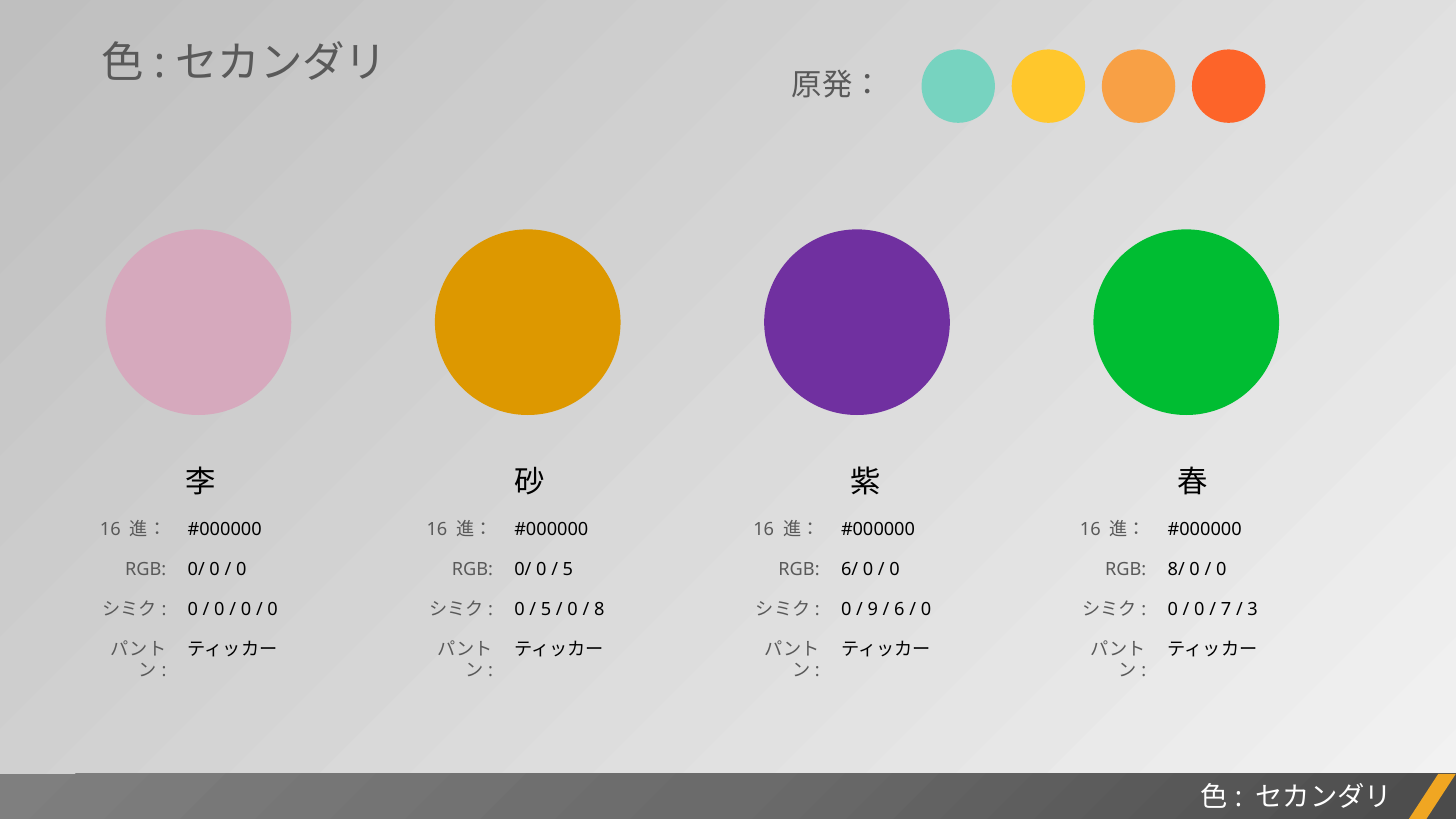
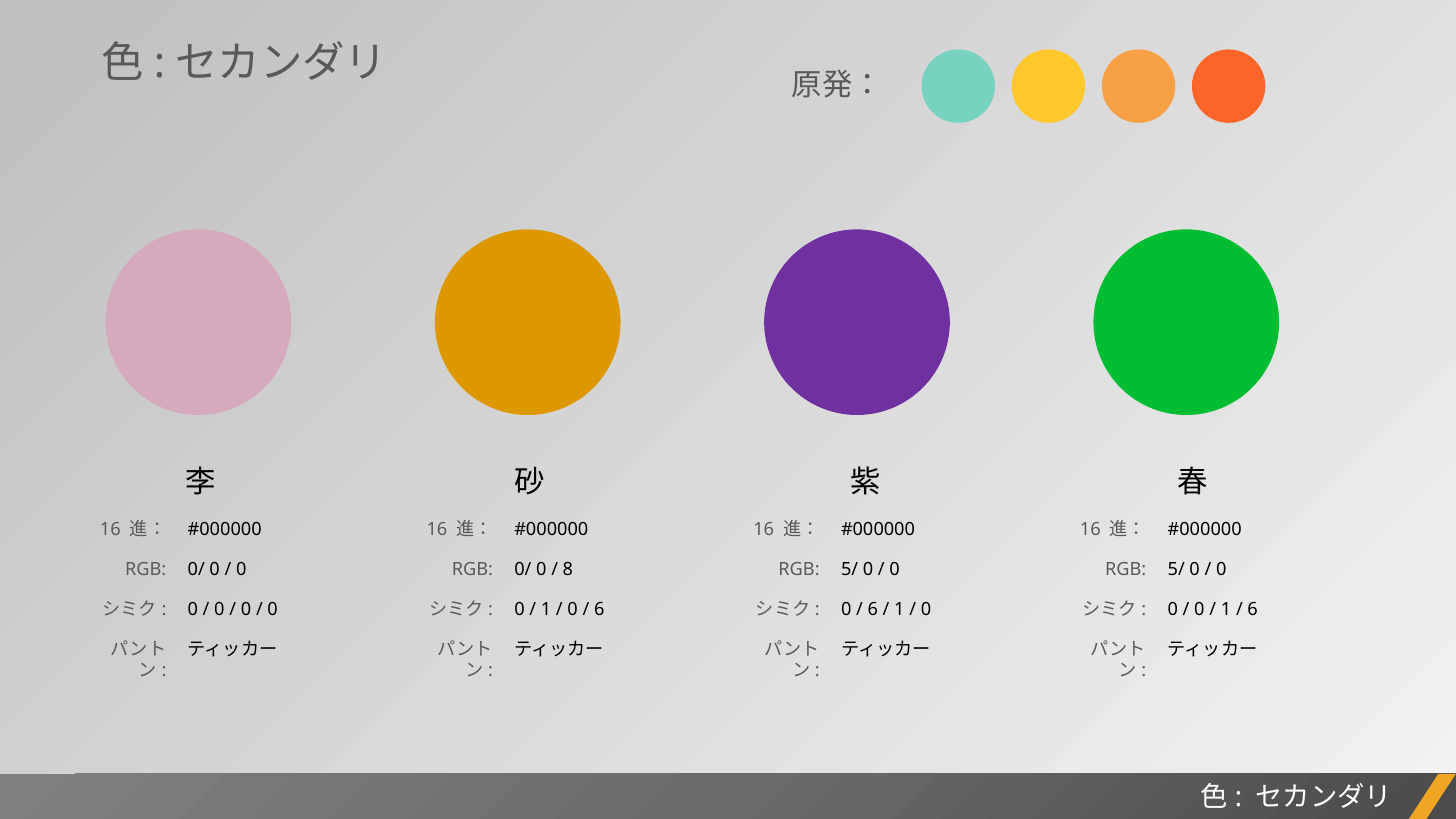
5 at (568, 569): 5 -> 8
6/ at (850, 569): 6/ -> 5/
8/ at (1176, 569): 8/ -> 5/
5 at (546, 609): 5 -> 1
8 at (599, 609): 8 -> 6
9 at (873, 609): 9 -> 6
6 at (899, 609): 6 -> 1
7 at (1226, 609): 7 -> 1
3 at (1253, 609): 3 -> 6
